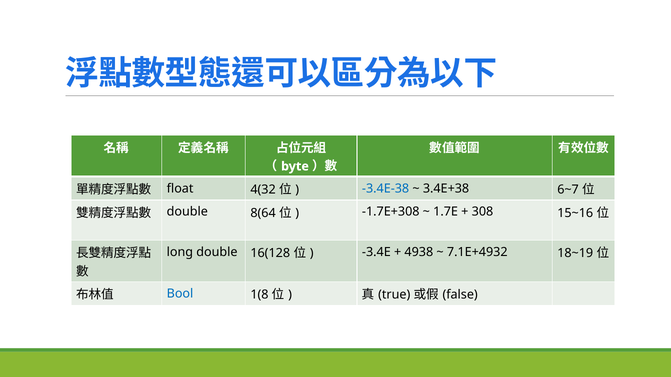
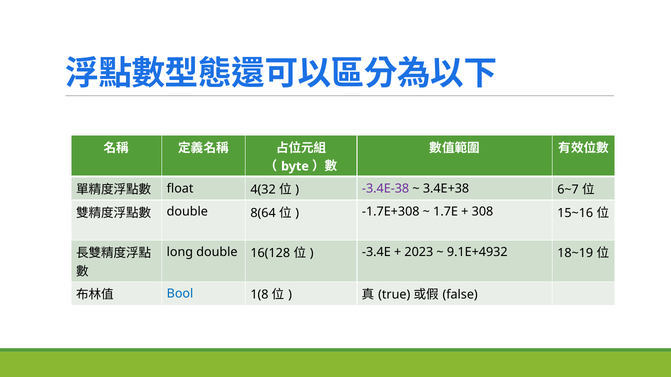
-3.4E-38 colour: blue -> purple
4938: 4938 -> 2023
7.1E+4932: 7.1E+4932 -> 9.1E+4932
